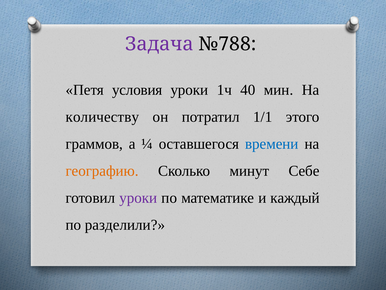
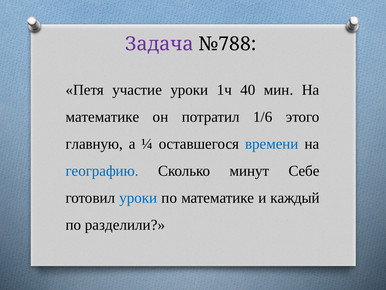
условия: условия -> участие
количеству at (102, 117): количеству -> математике
1/1: 1/1 -> 1/6
граммов: граммов -> главную
географию colour: orange -> blue
уроки at (138, 198) colour: purple -> blue
